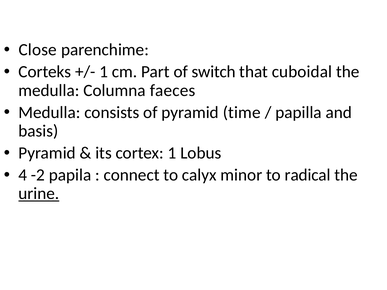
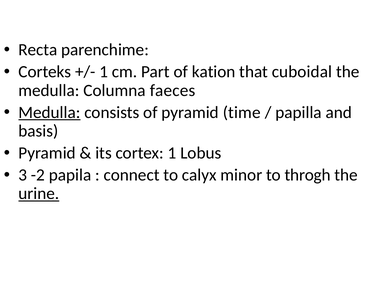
Close: Close -> Recta
switch: switch -> kation
Medulla at (49, 112) underline: none -> present
4: 4 -> 3
radical: radical -> throgh
